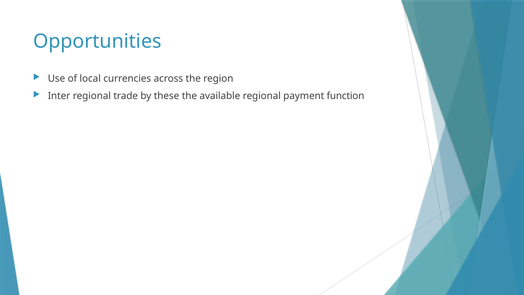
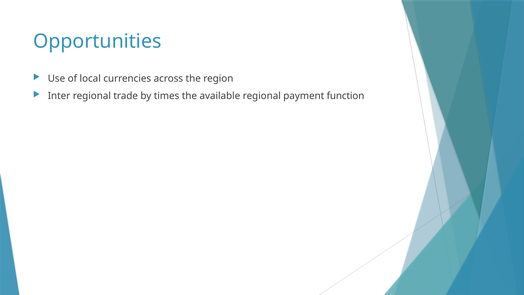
these: these -> times
